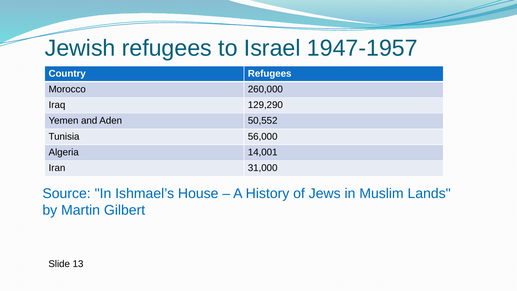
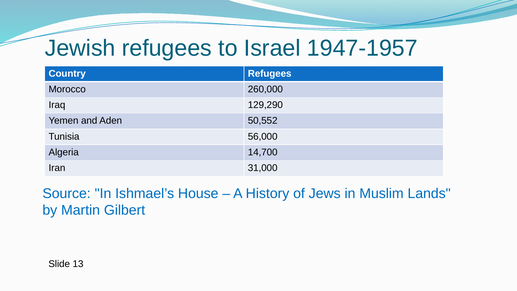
14,001: 14,001 -> 14,700
